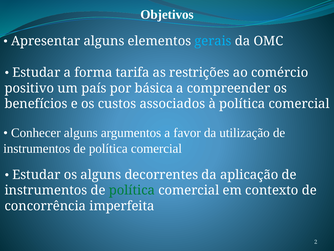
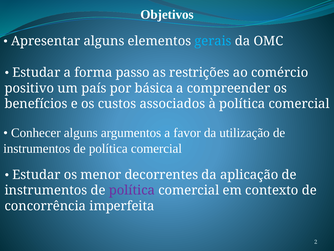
tarifa: tarifa -> passo
os alguns: alguns -> menor
política at (132, 190) colour: green -> purple
